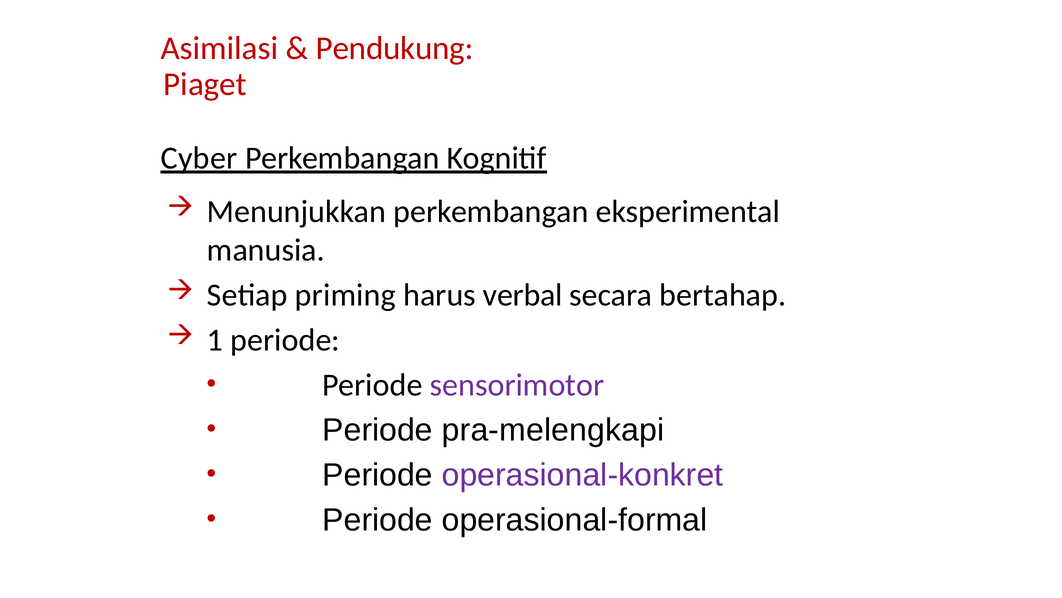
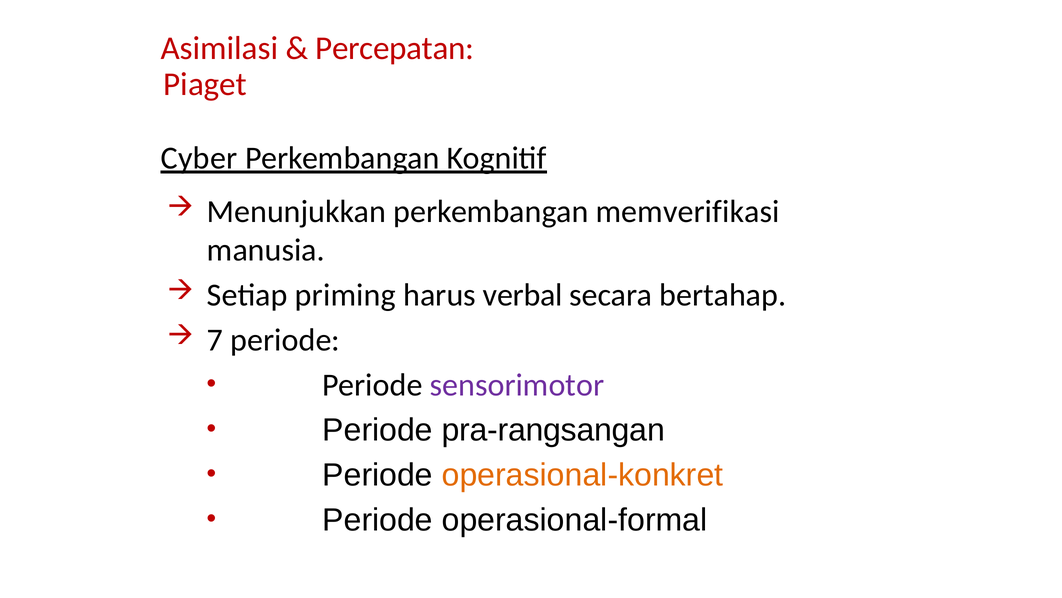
Pendukung: Pendukung -> Percepatan
eksperimental: eksperimental -> memverifikasi
1: 1 -> 7
pra-melengkapi: pra-melengkapi -> pra-rangsangan
operasional-konkret colour: purple -> orange
